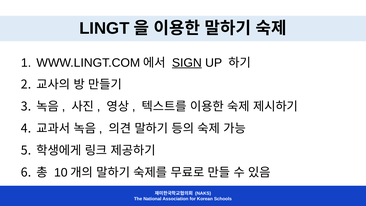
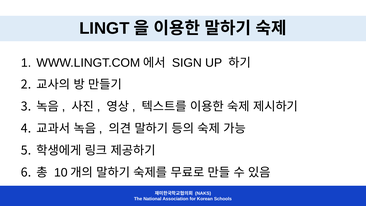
SIGN underline: present -> none
